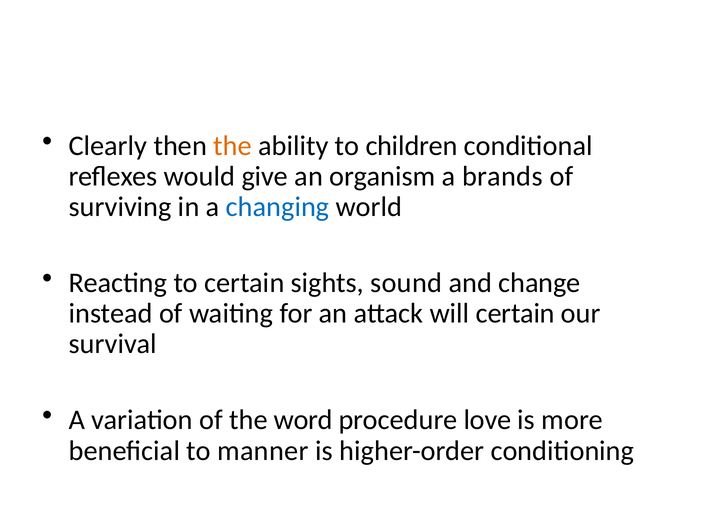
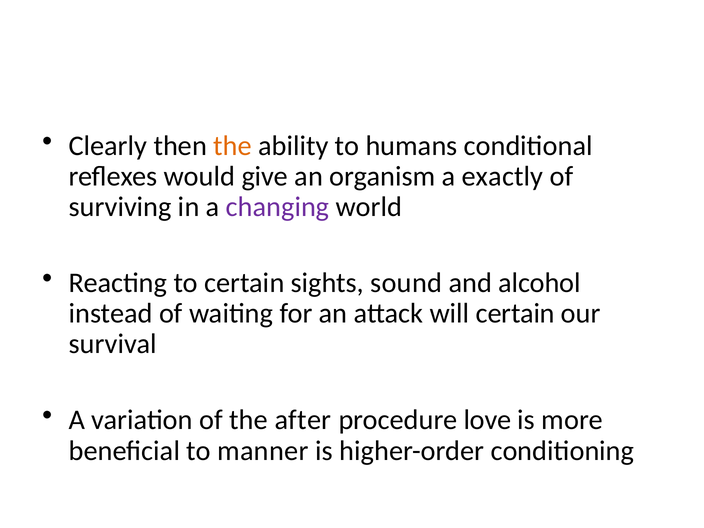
children: children -> humans
brands: brands -> exactly
changing colour: blue -> purple
change: change -> alcohol
word: word -> after
